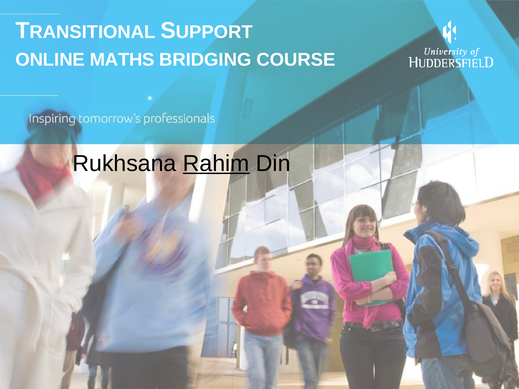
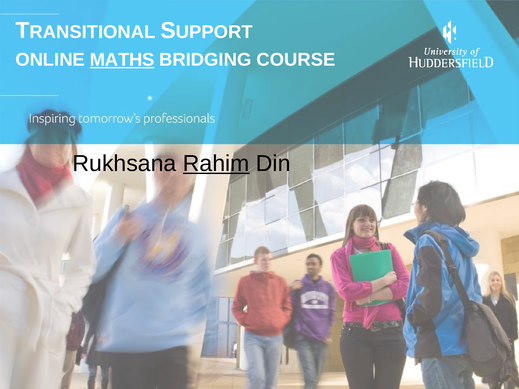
MATHS underline: none -> present
